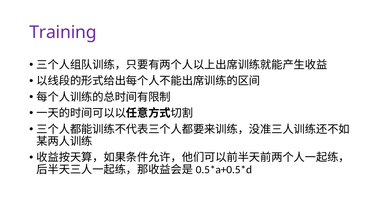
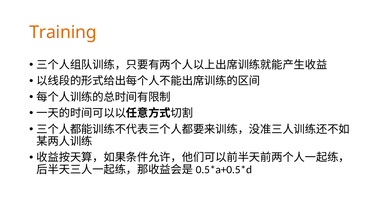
Training colour: purple -> orange
